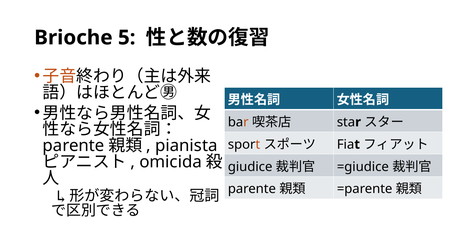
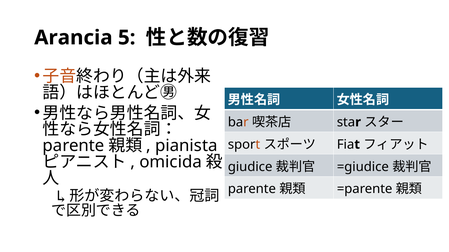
Brioche: Brioche -> Arancia
